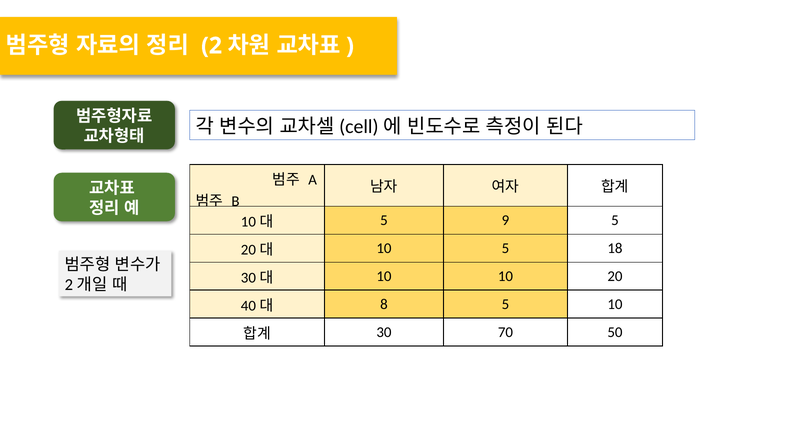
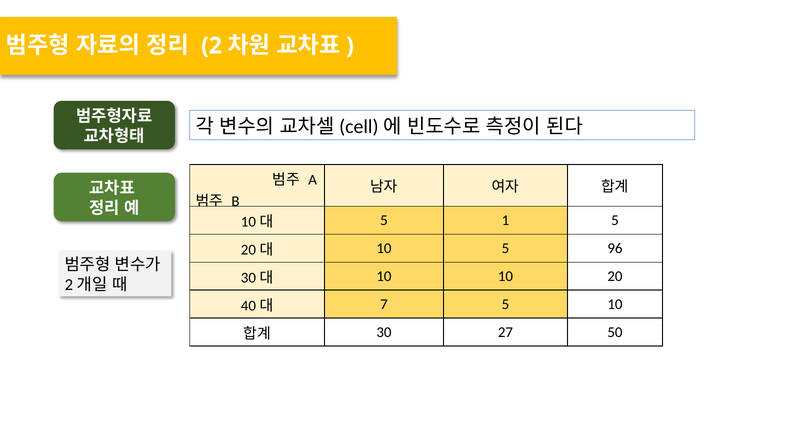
9: 9 -> 1
18: 18 -> 96
8: 8 -> 7
70: 70 -> 27
